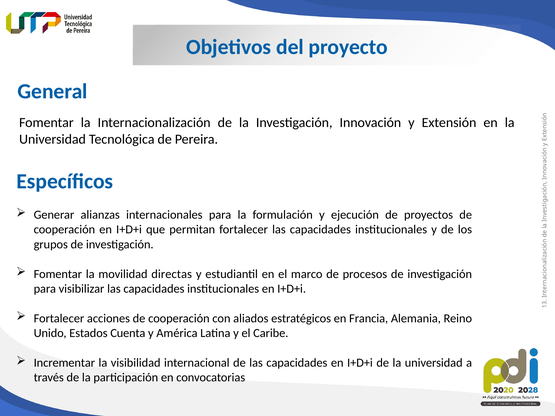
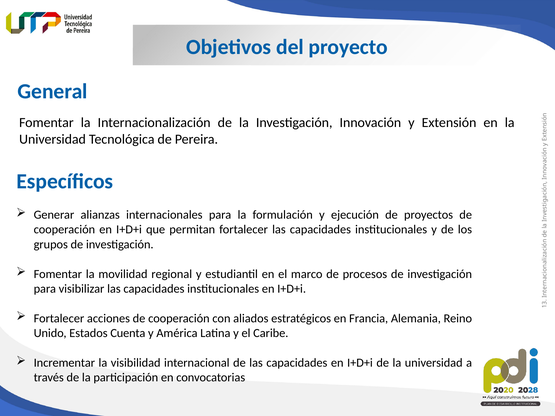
directas: directas -> regional
